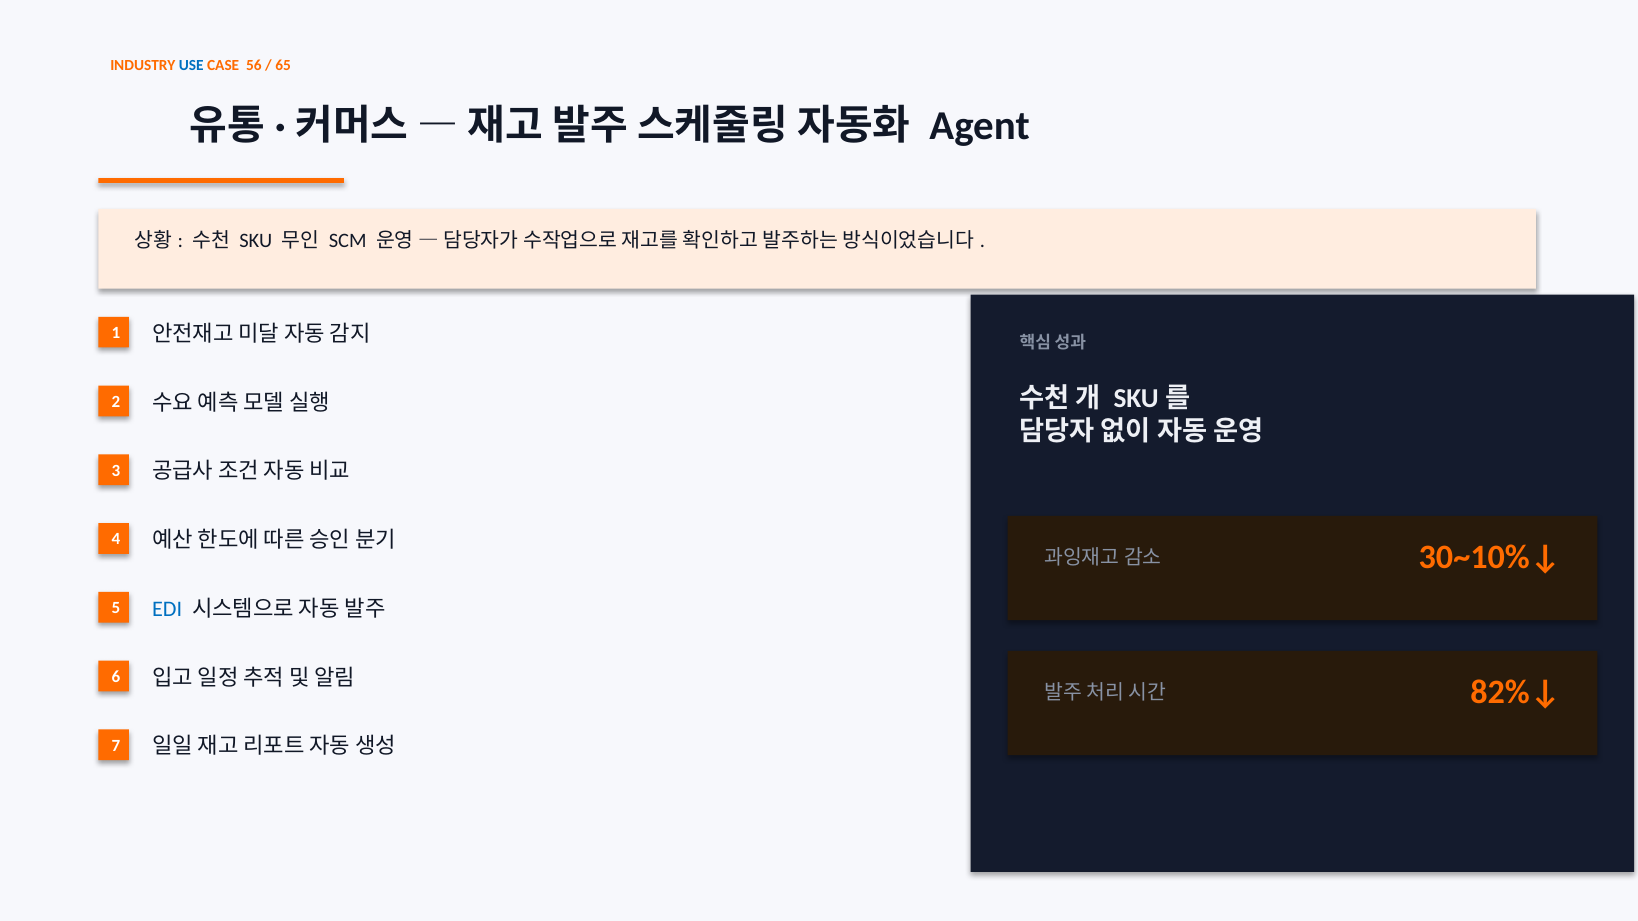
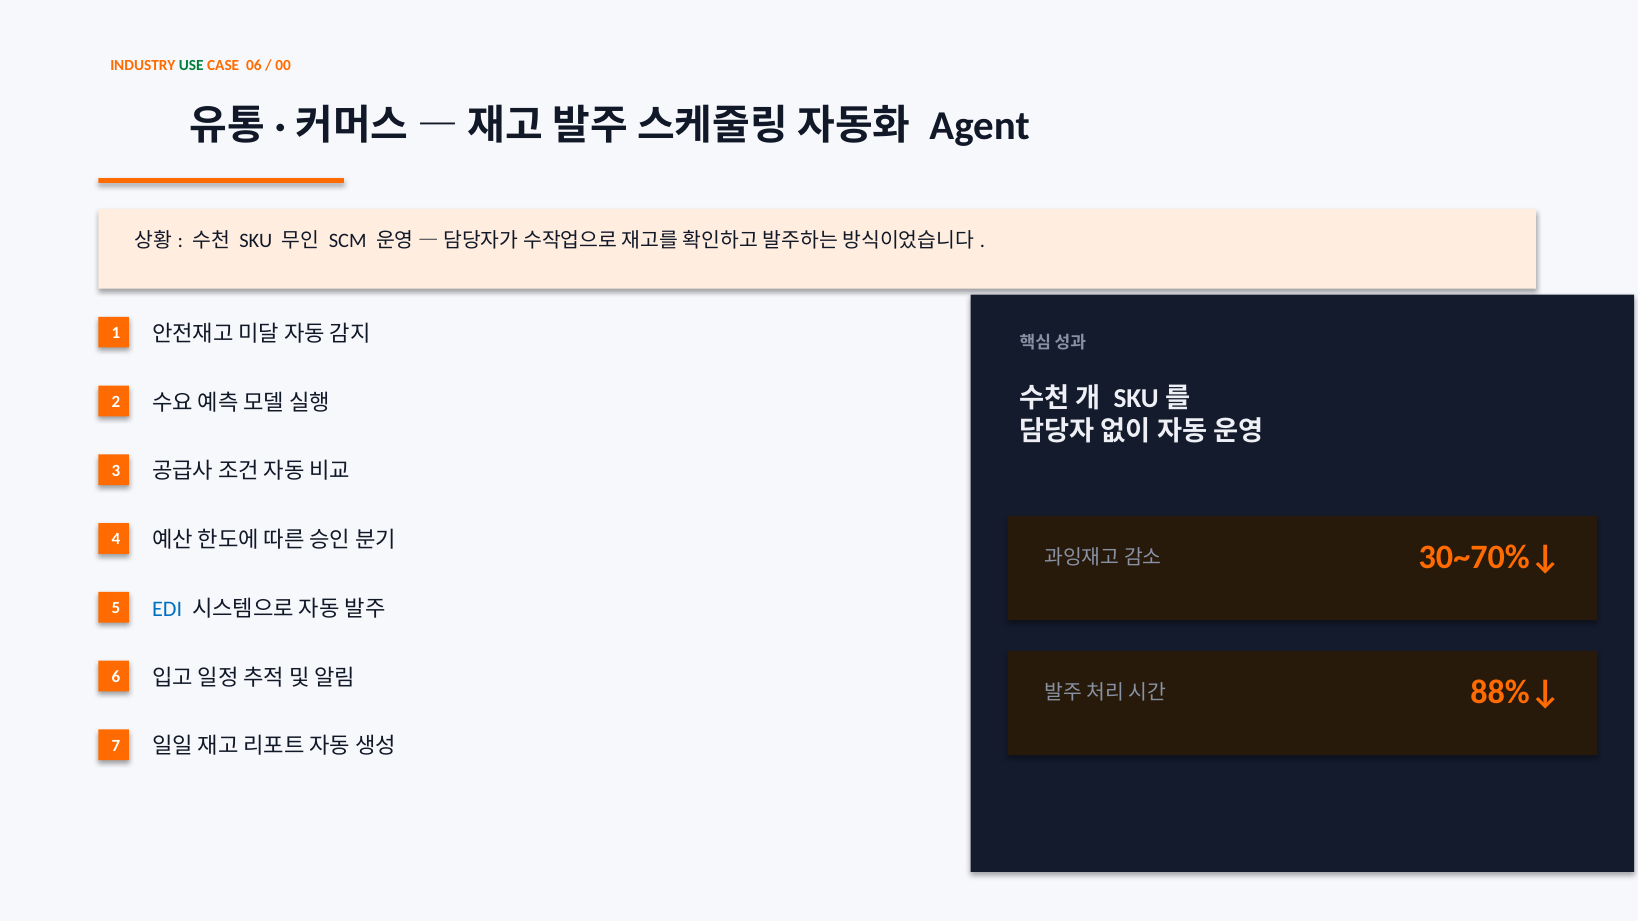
USE colour: blue -> green
56: 56 -> 06
65: 65 -> 00
30~10%↓: 30~10%↓ -> 30~70%↓
82%↓: 82%↓ -> 88%↓
